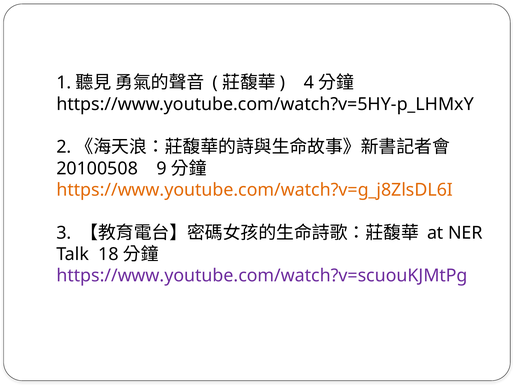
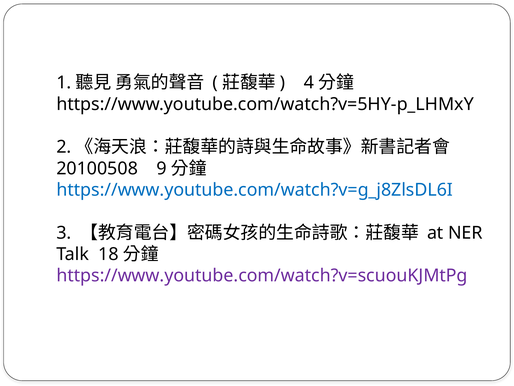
https://www.youtube.com/watch?v=g_j8ZlsDL6I colour: orange -> blue
